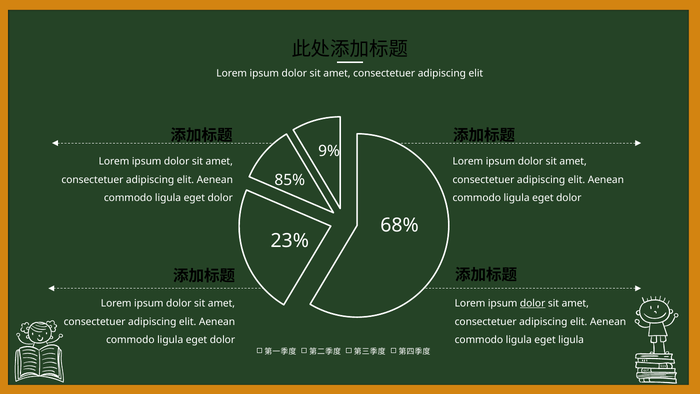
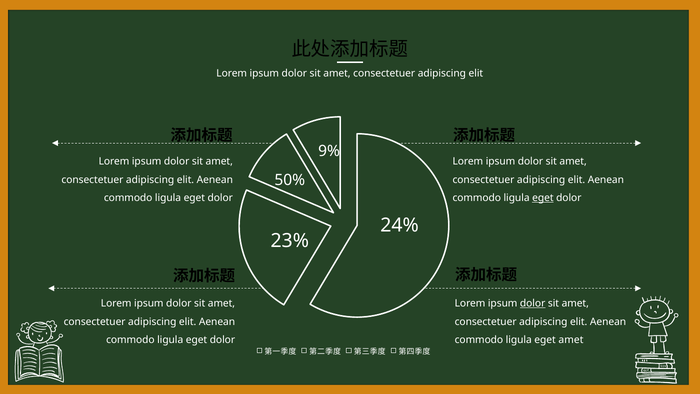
85%: 85% -> 50%
eget at (543, 198) underline: none -> present
68%: 68% -> 24%
eget ligula: ligula -> amet
